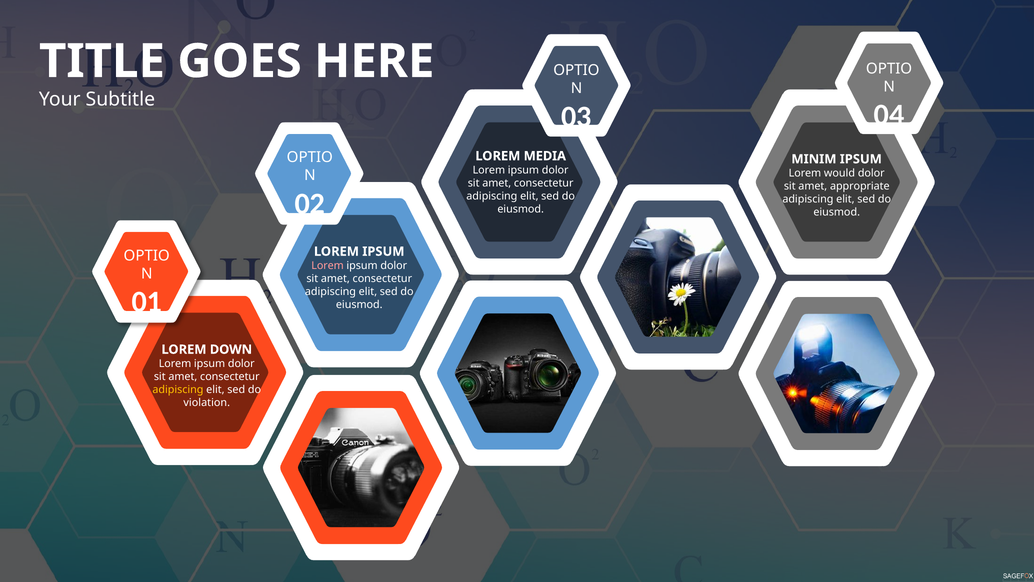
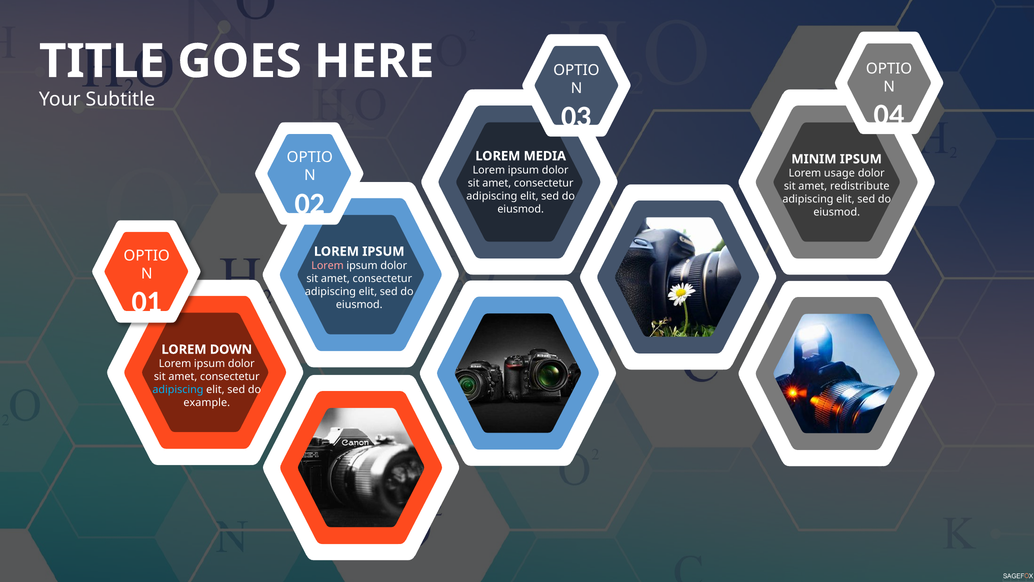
would: would -> usage
appropriate: appropriate -> redistribute
adipiscing at (178, 389) colour: yellow -> light blue
violation: violation -> example
